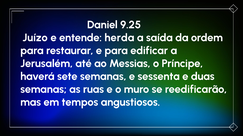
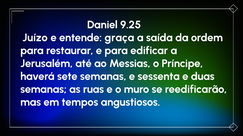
herda: herda -> graça
